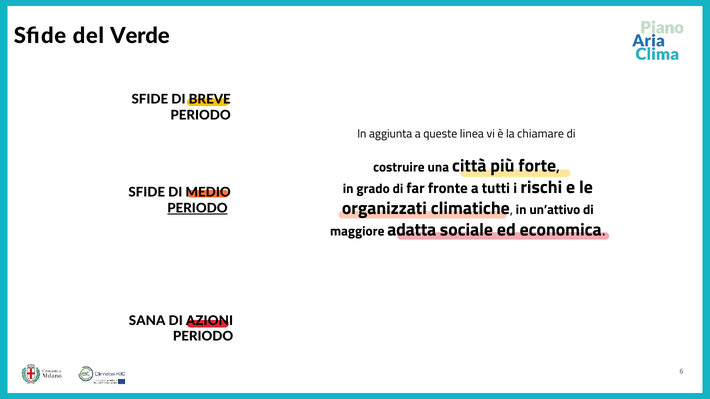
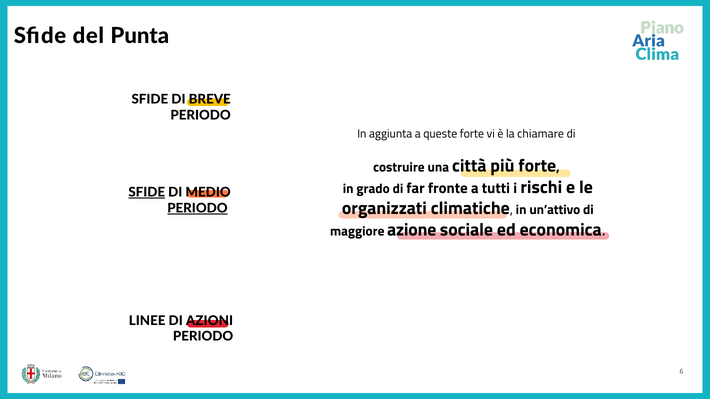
Verde: Verde -> Punta
queste linea: linea -> forte
SFIDE at (147, 193) underline: none -> present
adatta: adatta -> azione
SANA: SANA -> LINEE
